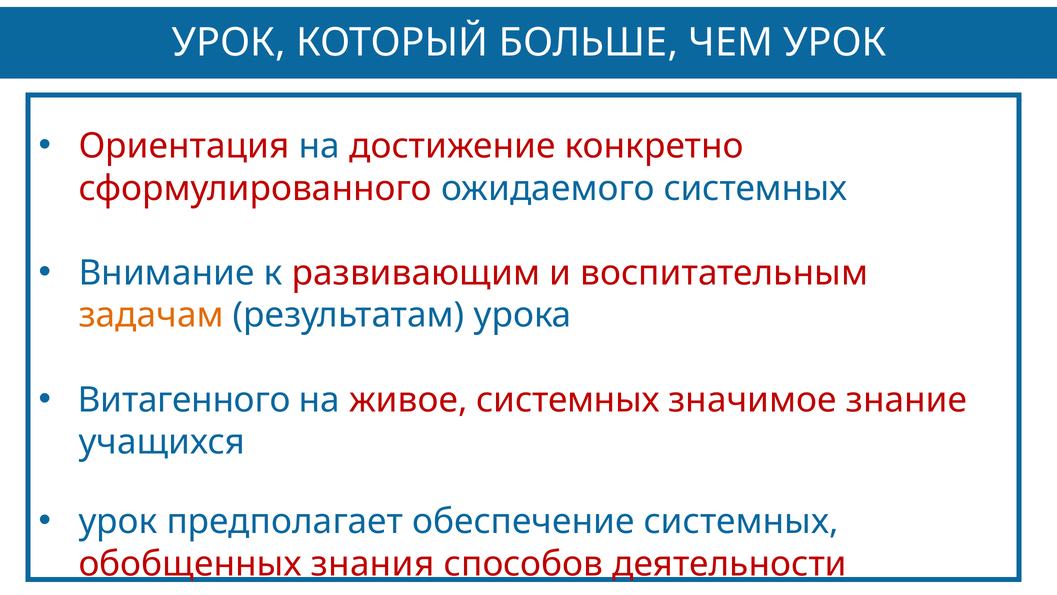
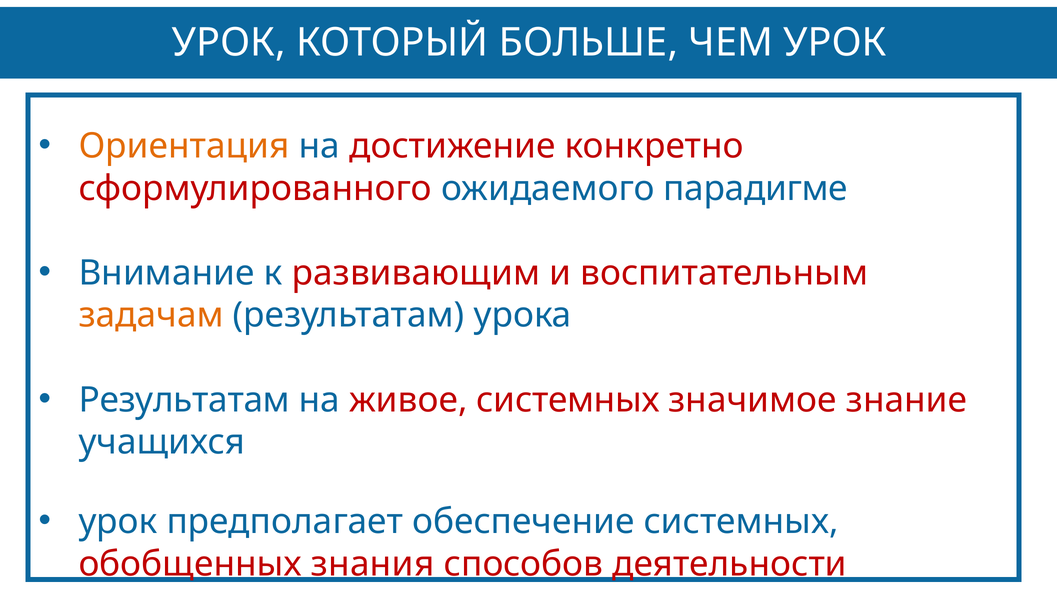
Ориентация colour: red -> orange
ожидаемого системных: системных -> парадигме
Витагенного at (184, 400): Витагенного -> Результатам
